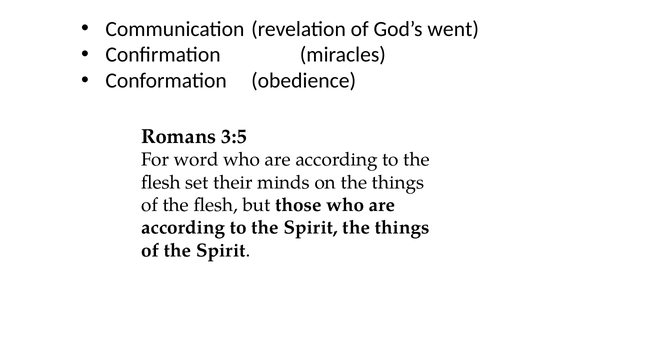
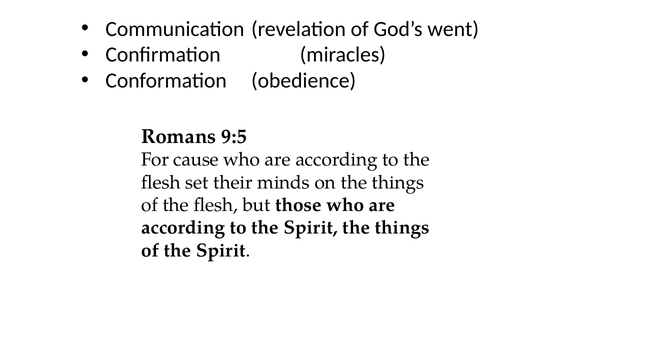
3:5: 3:5 -> 9:5
word: word -> cause
